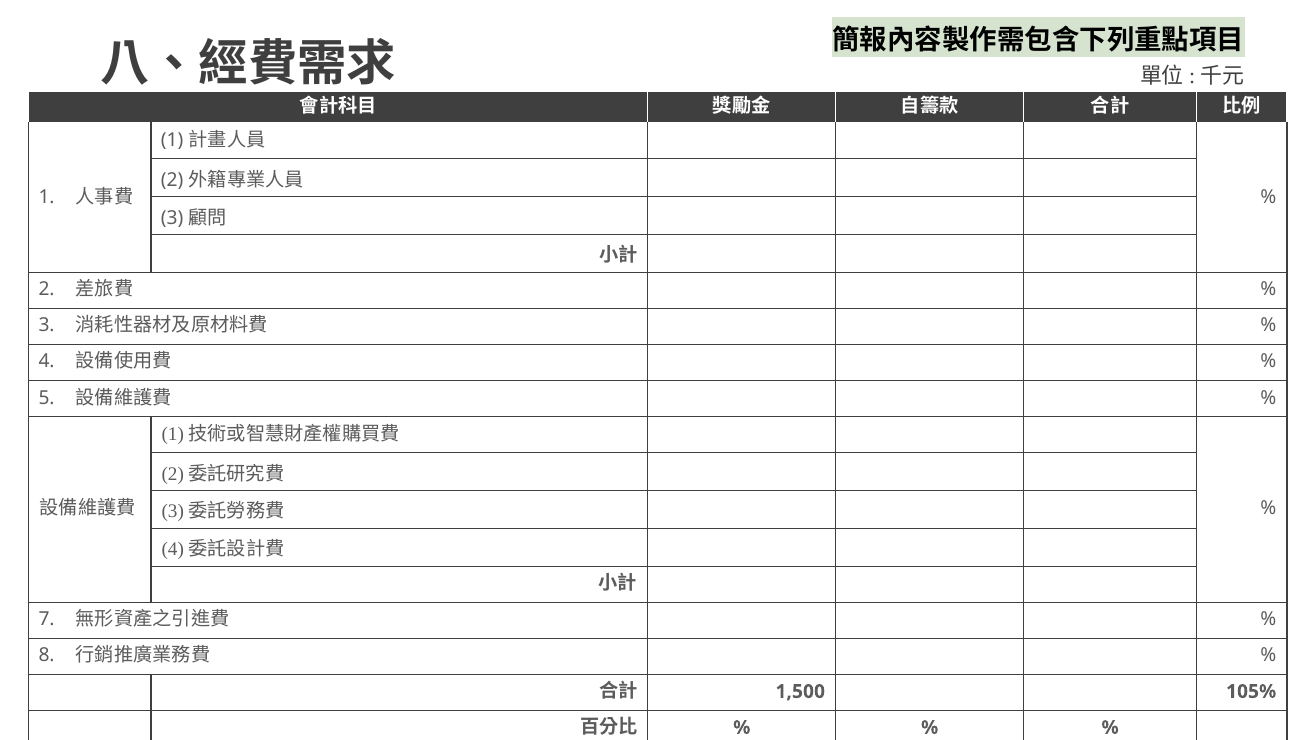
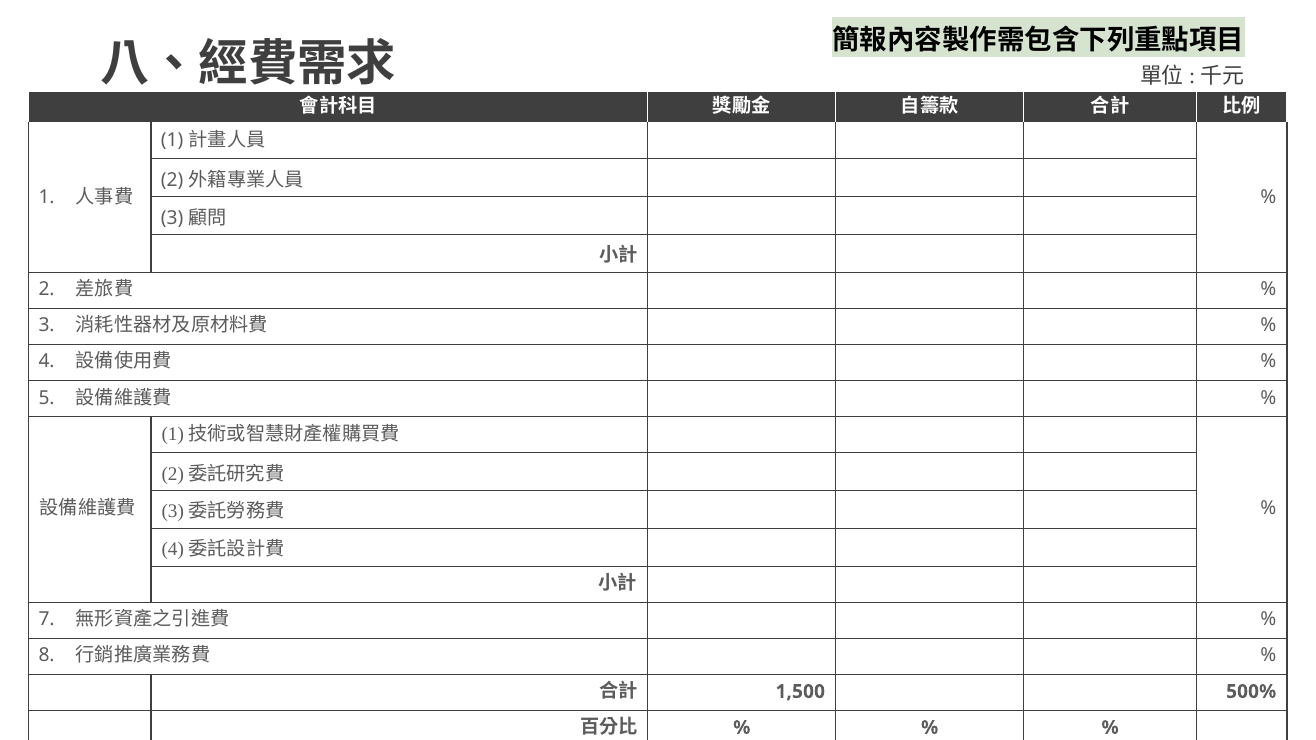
105%: 105% -> 500%
